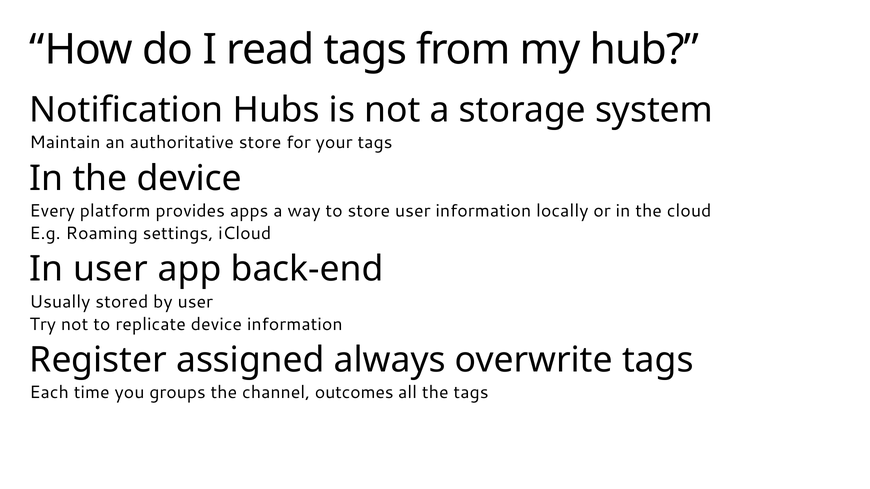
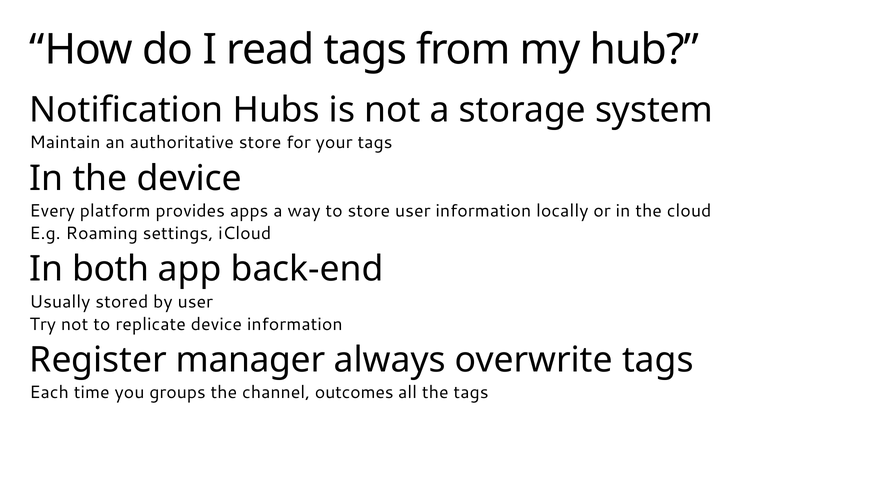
In user: user -> both
assigned: assigned -> manager
